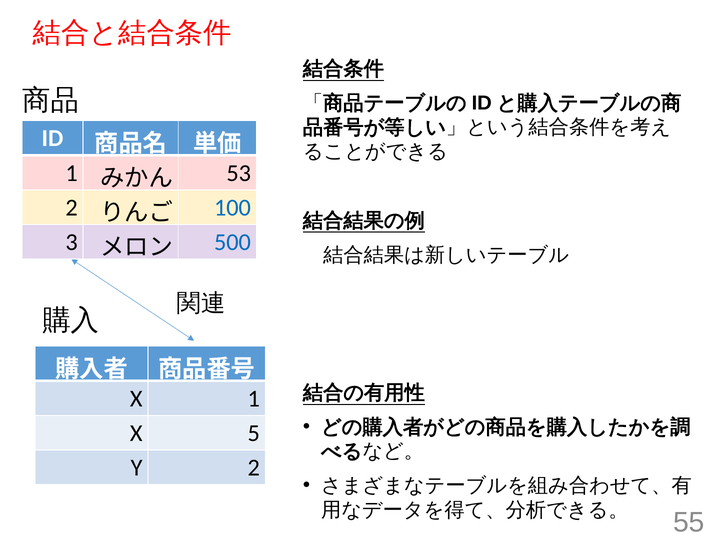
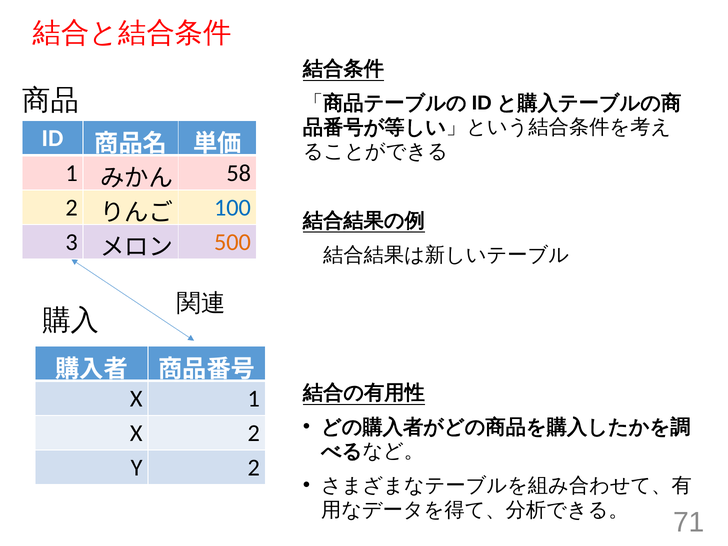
53: 53 -> 58
500 colour: blue -> orange
X 5: 5 -> 2
55: 55 -> 71
